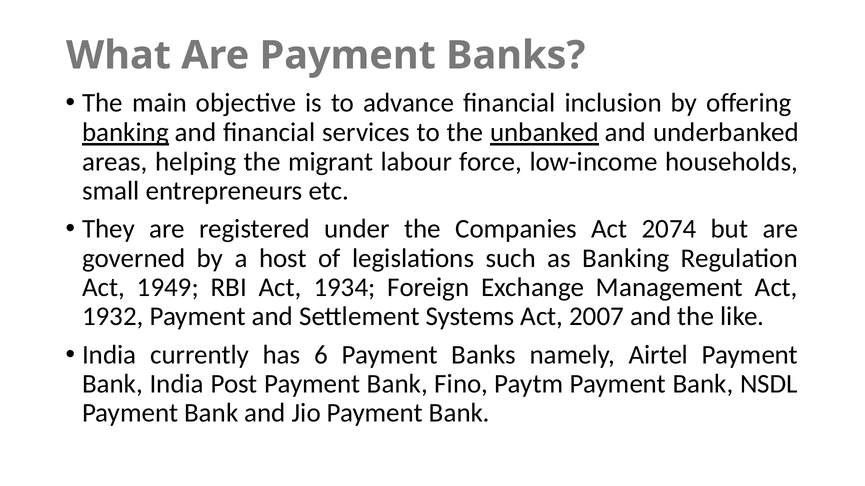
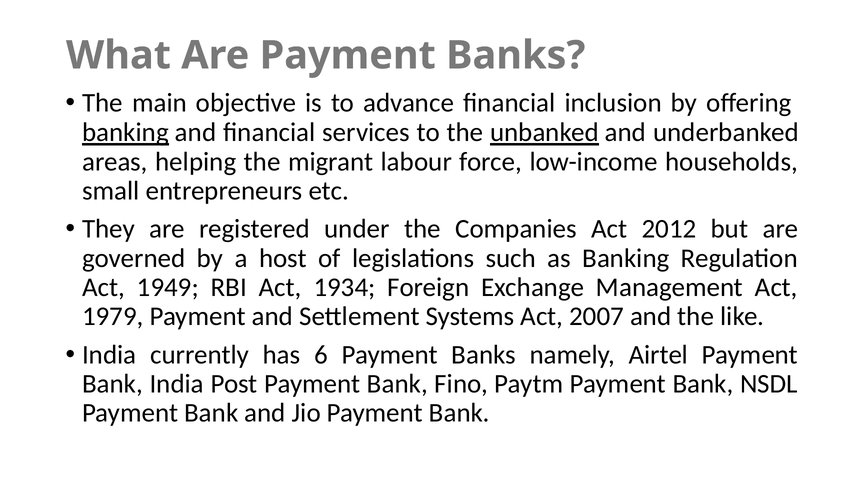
2074: 2074 -> 2012
1932: 1932 -> 1979
